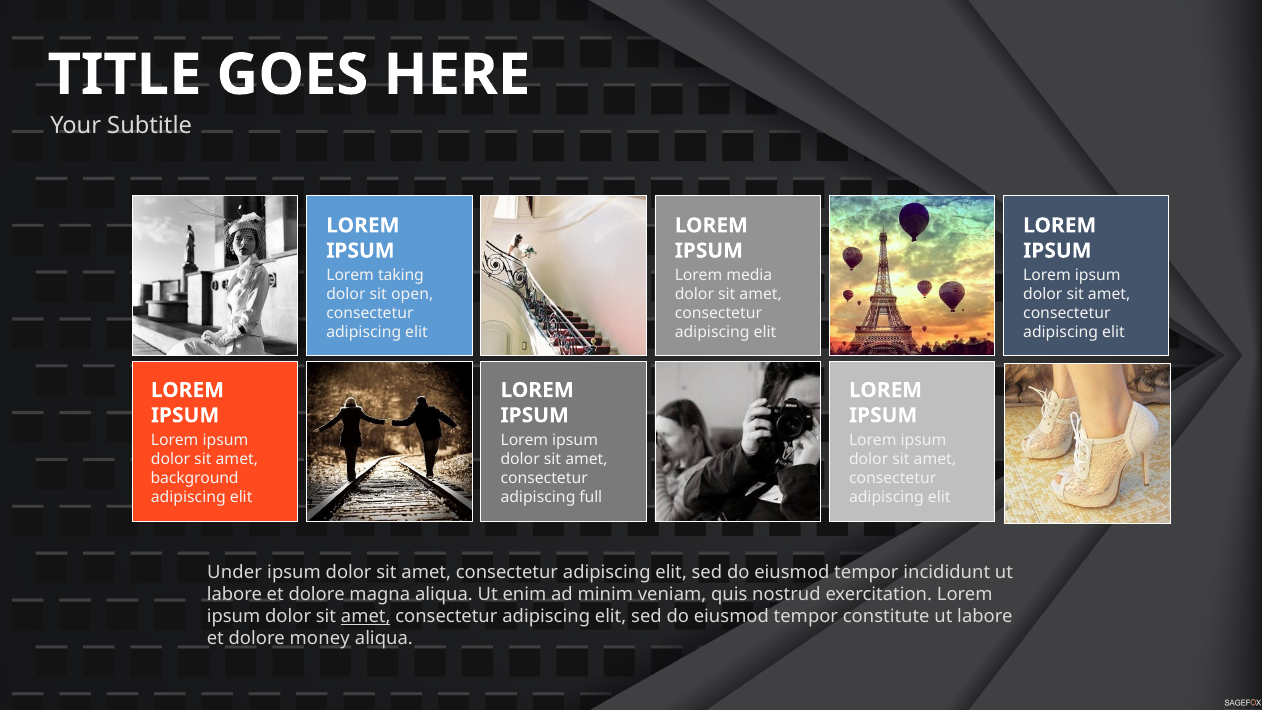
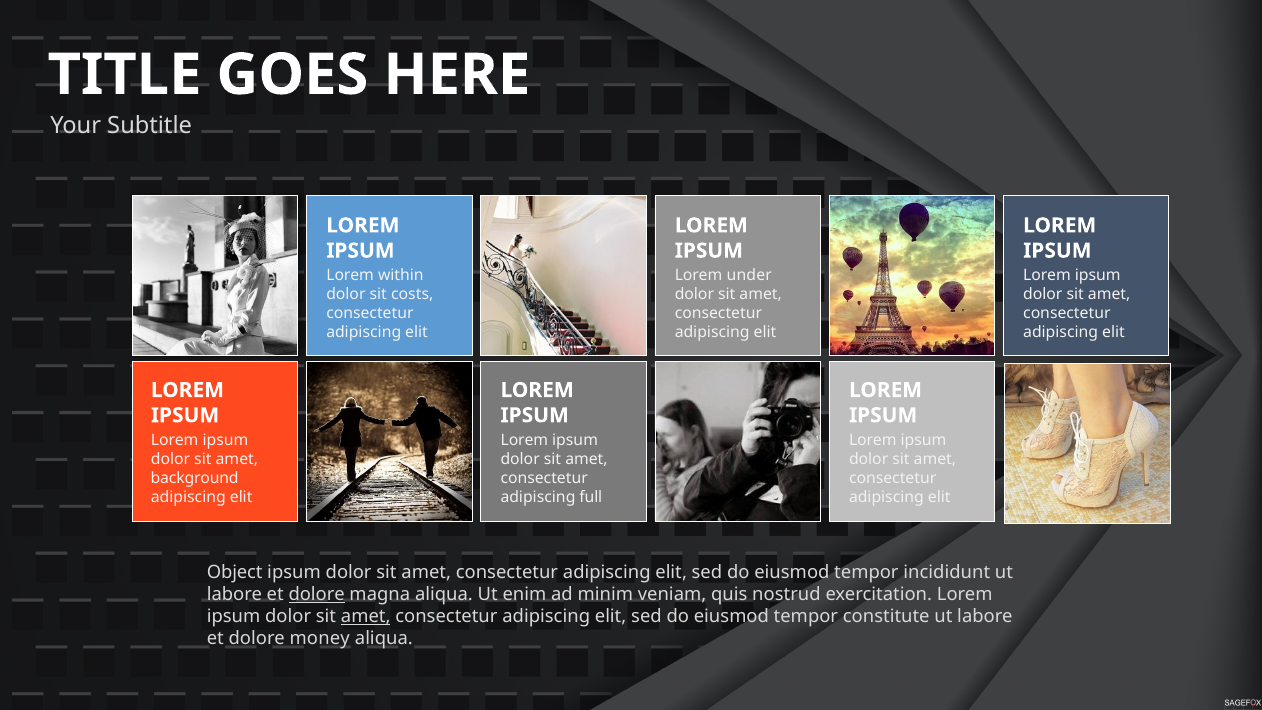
taking: taking -> within
media: media -> under
open: open -> costs
Under: Under -> Object
dolore at (317, 594) underline: none -> present
